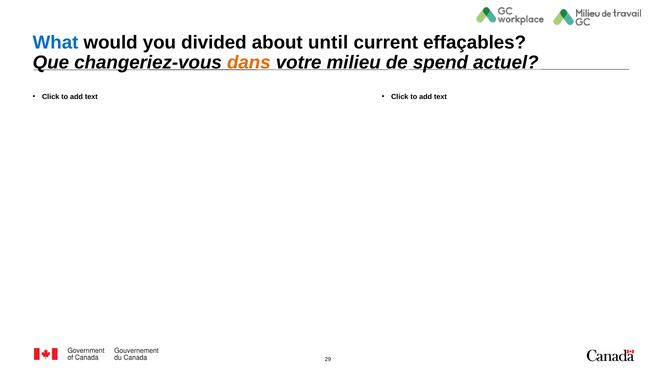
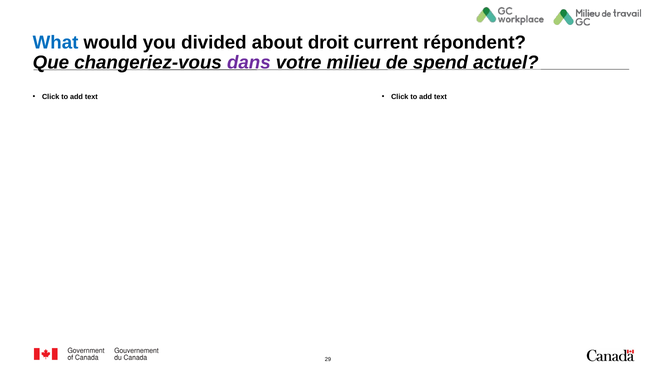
until: until -> droit
effaçables: effaçables -> répondent
dans colour: orange -> purple
